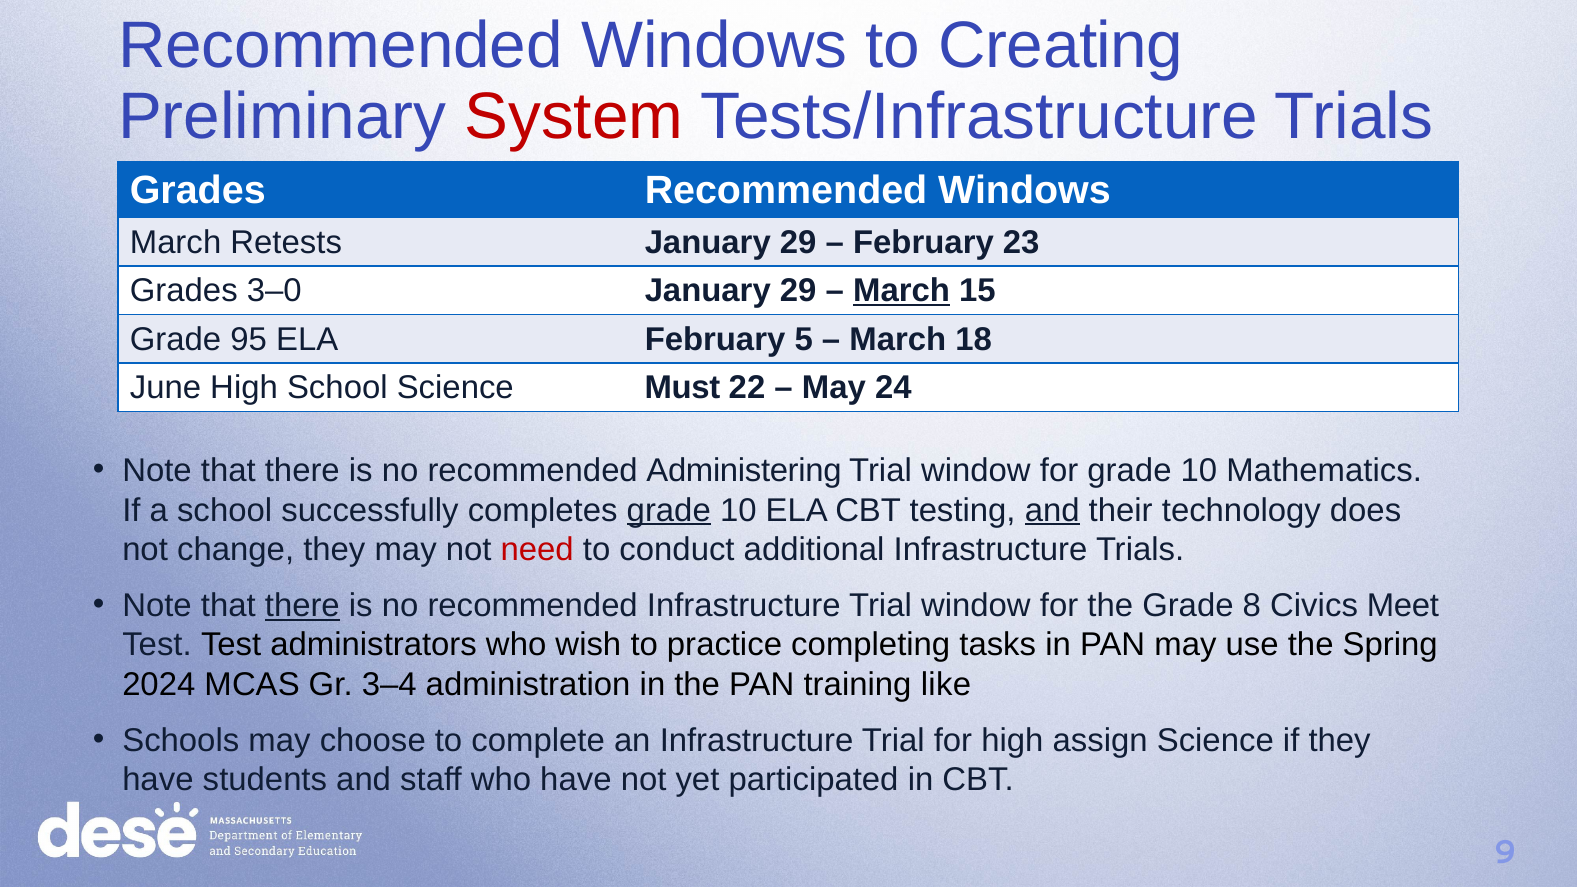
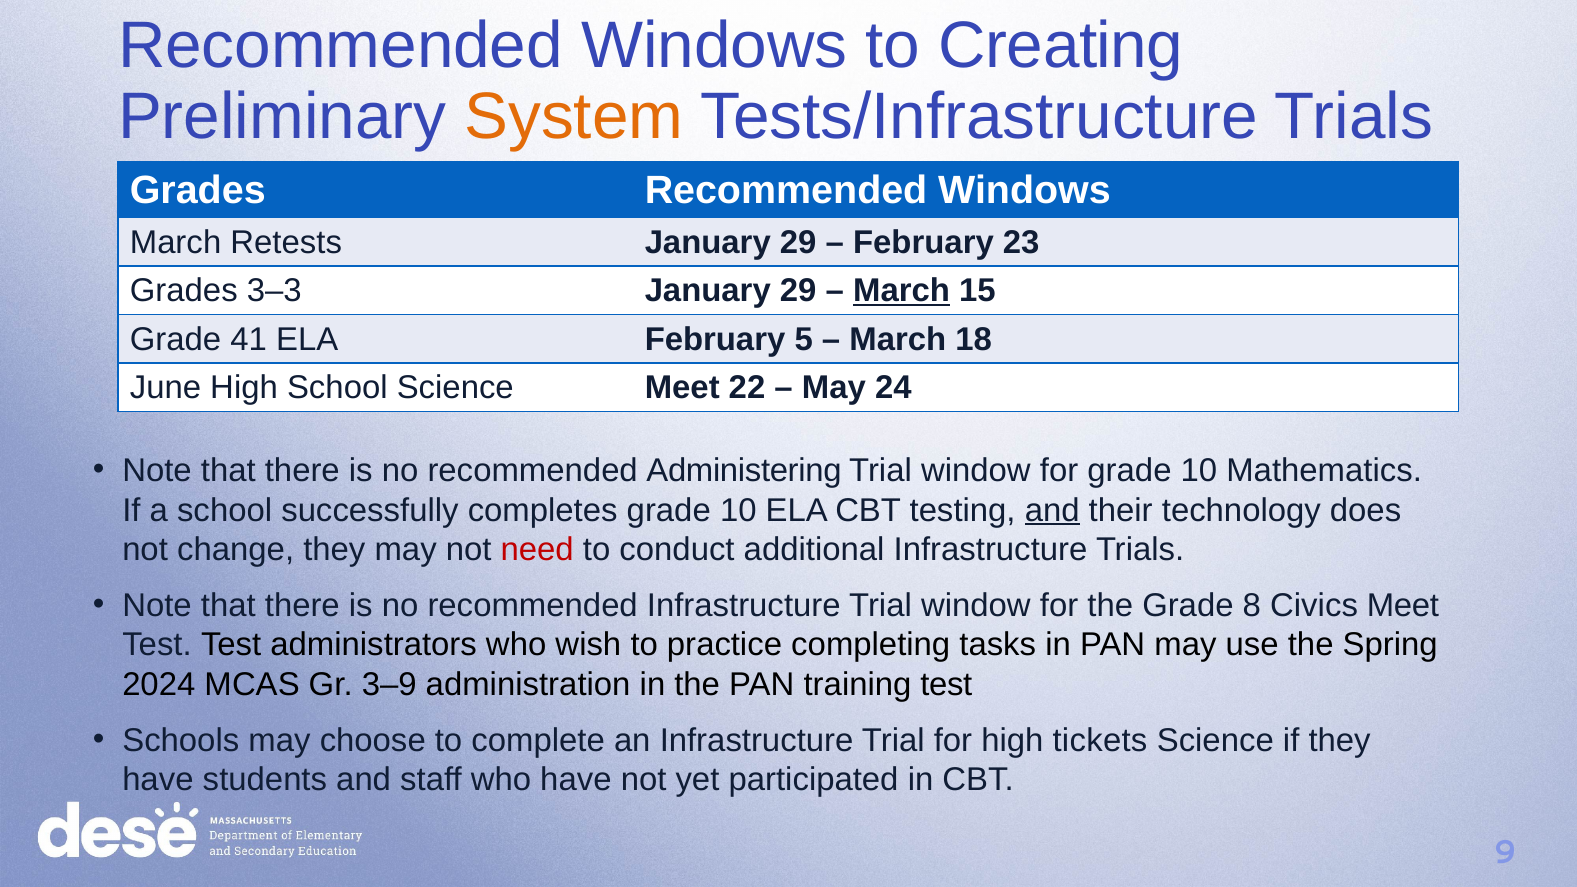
System colour: red -> orange
3–0: 3–0 -> 3–3
95: 95 -> 41
Science Must: Must -> Meet
grade at (669, 510) underline: present -> none
there at (302, 606) underline: present -> none
3–4: 3–4 -> 3–9
training like: like -> test
assign: assign -> tickets
